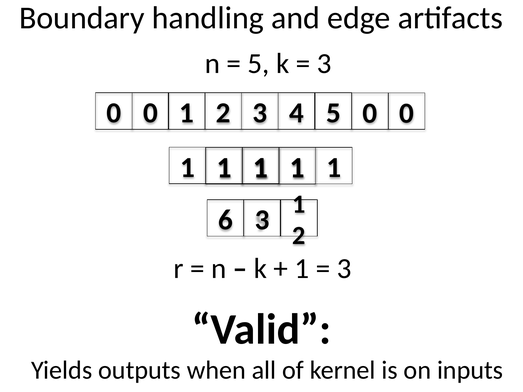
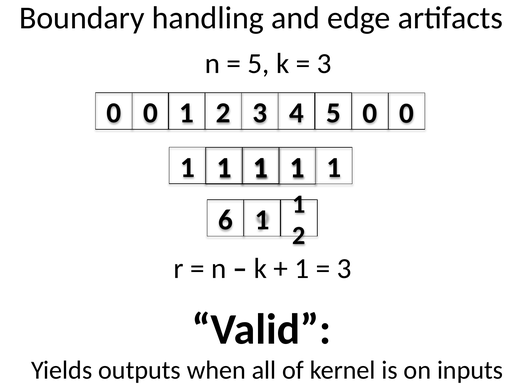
6 3: 3 -> 1
